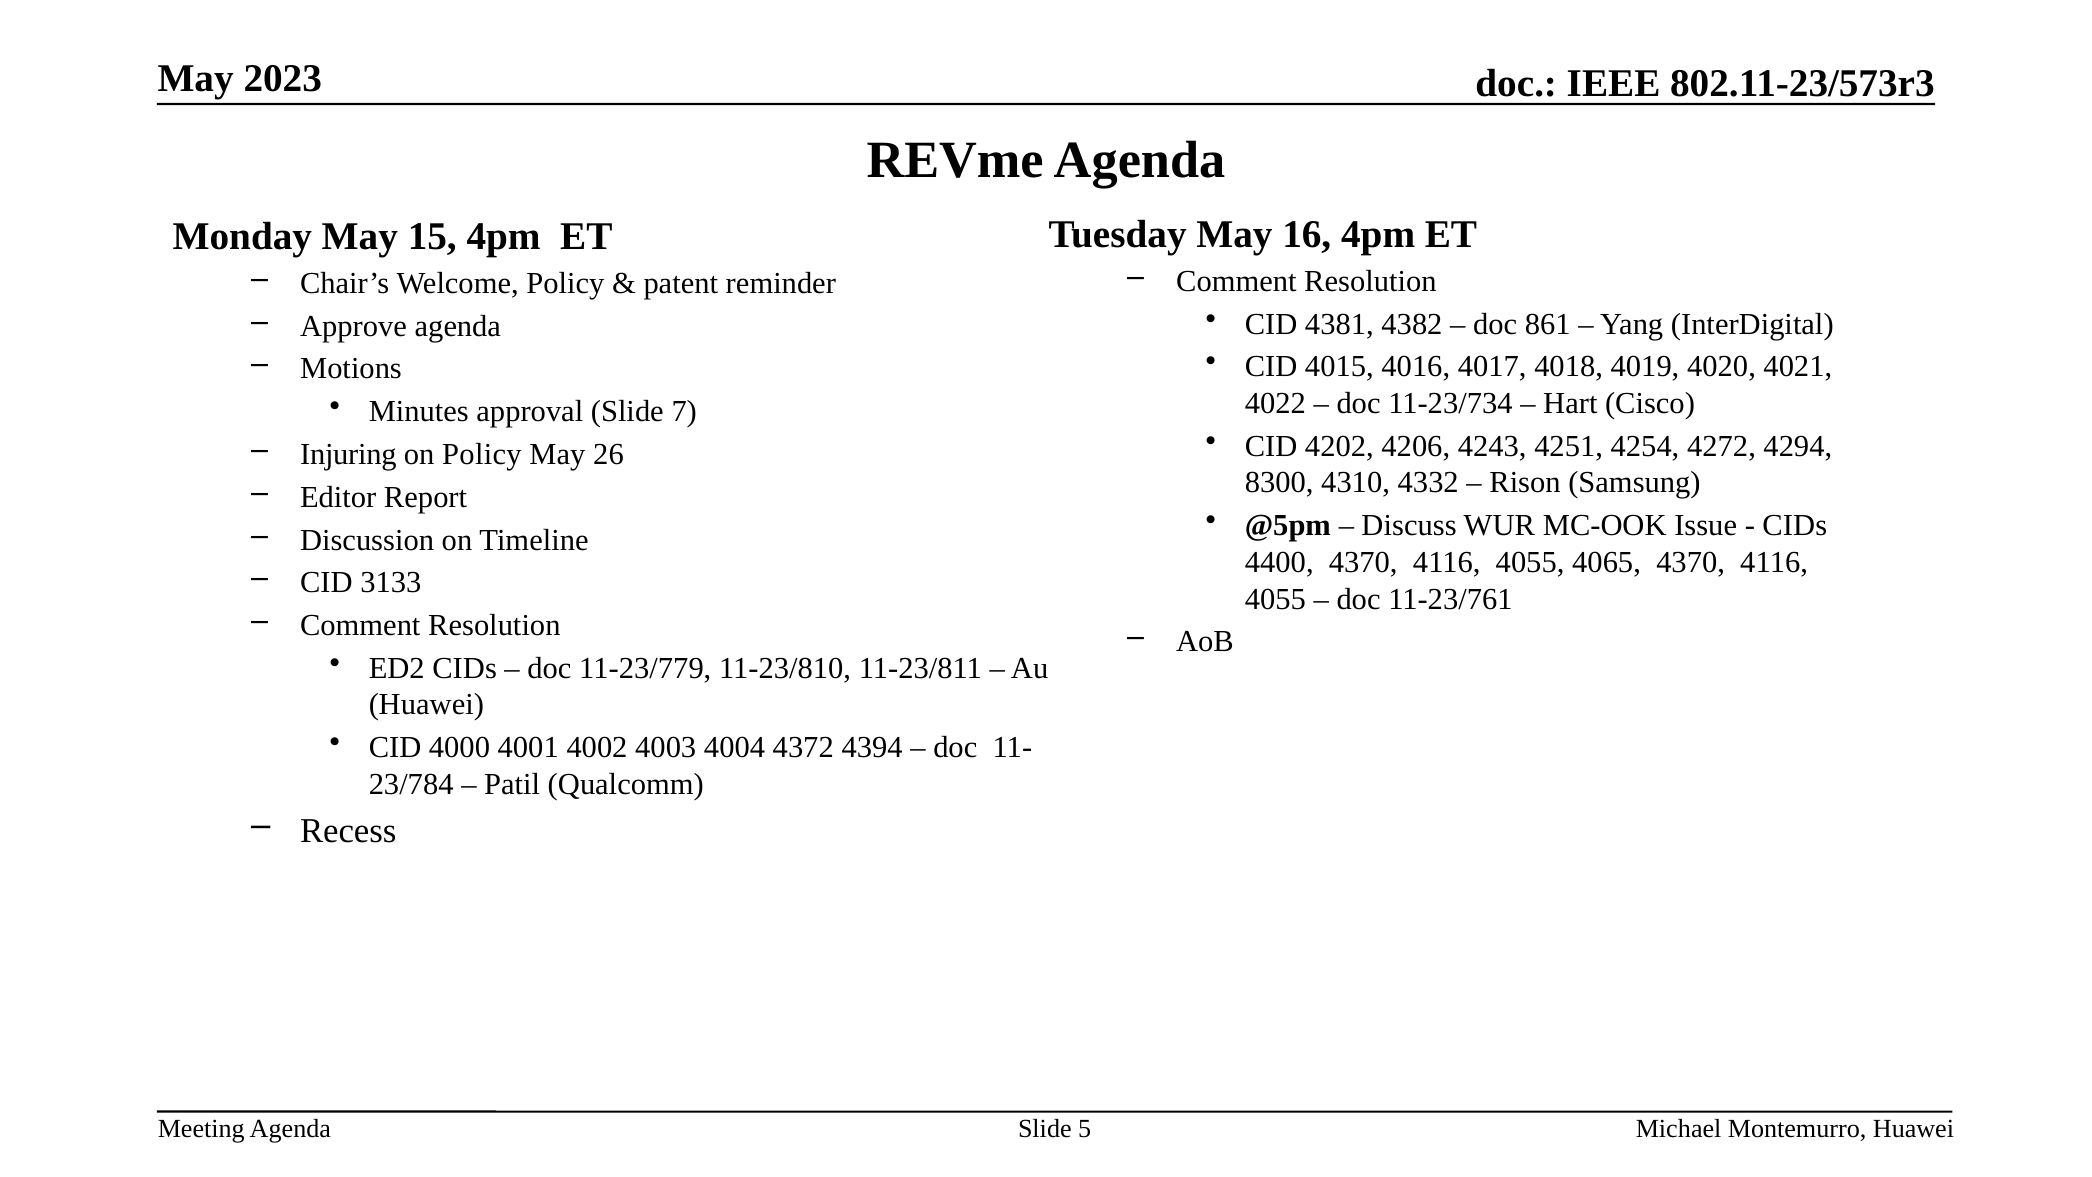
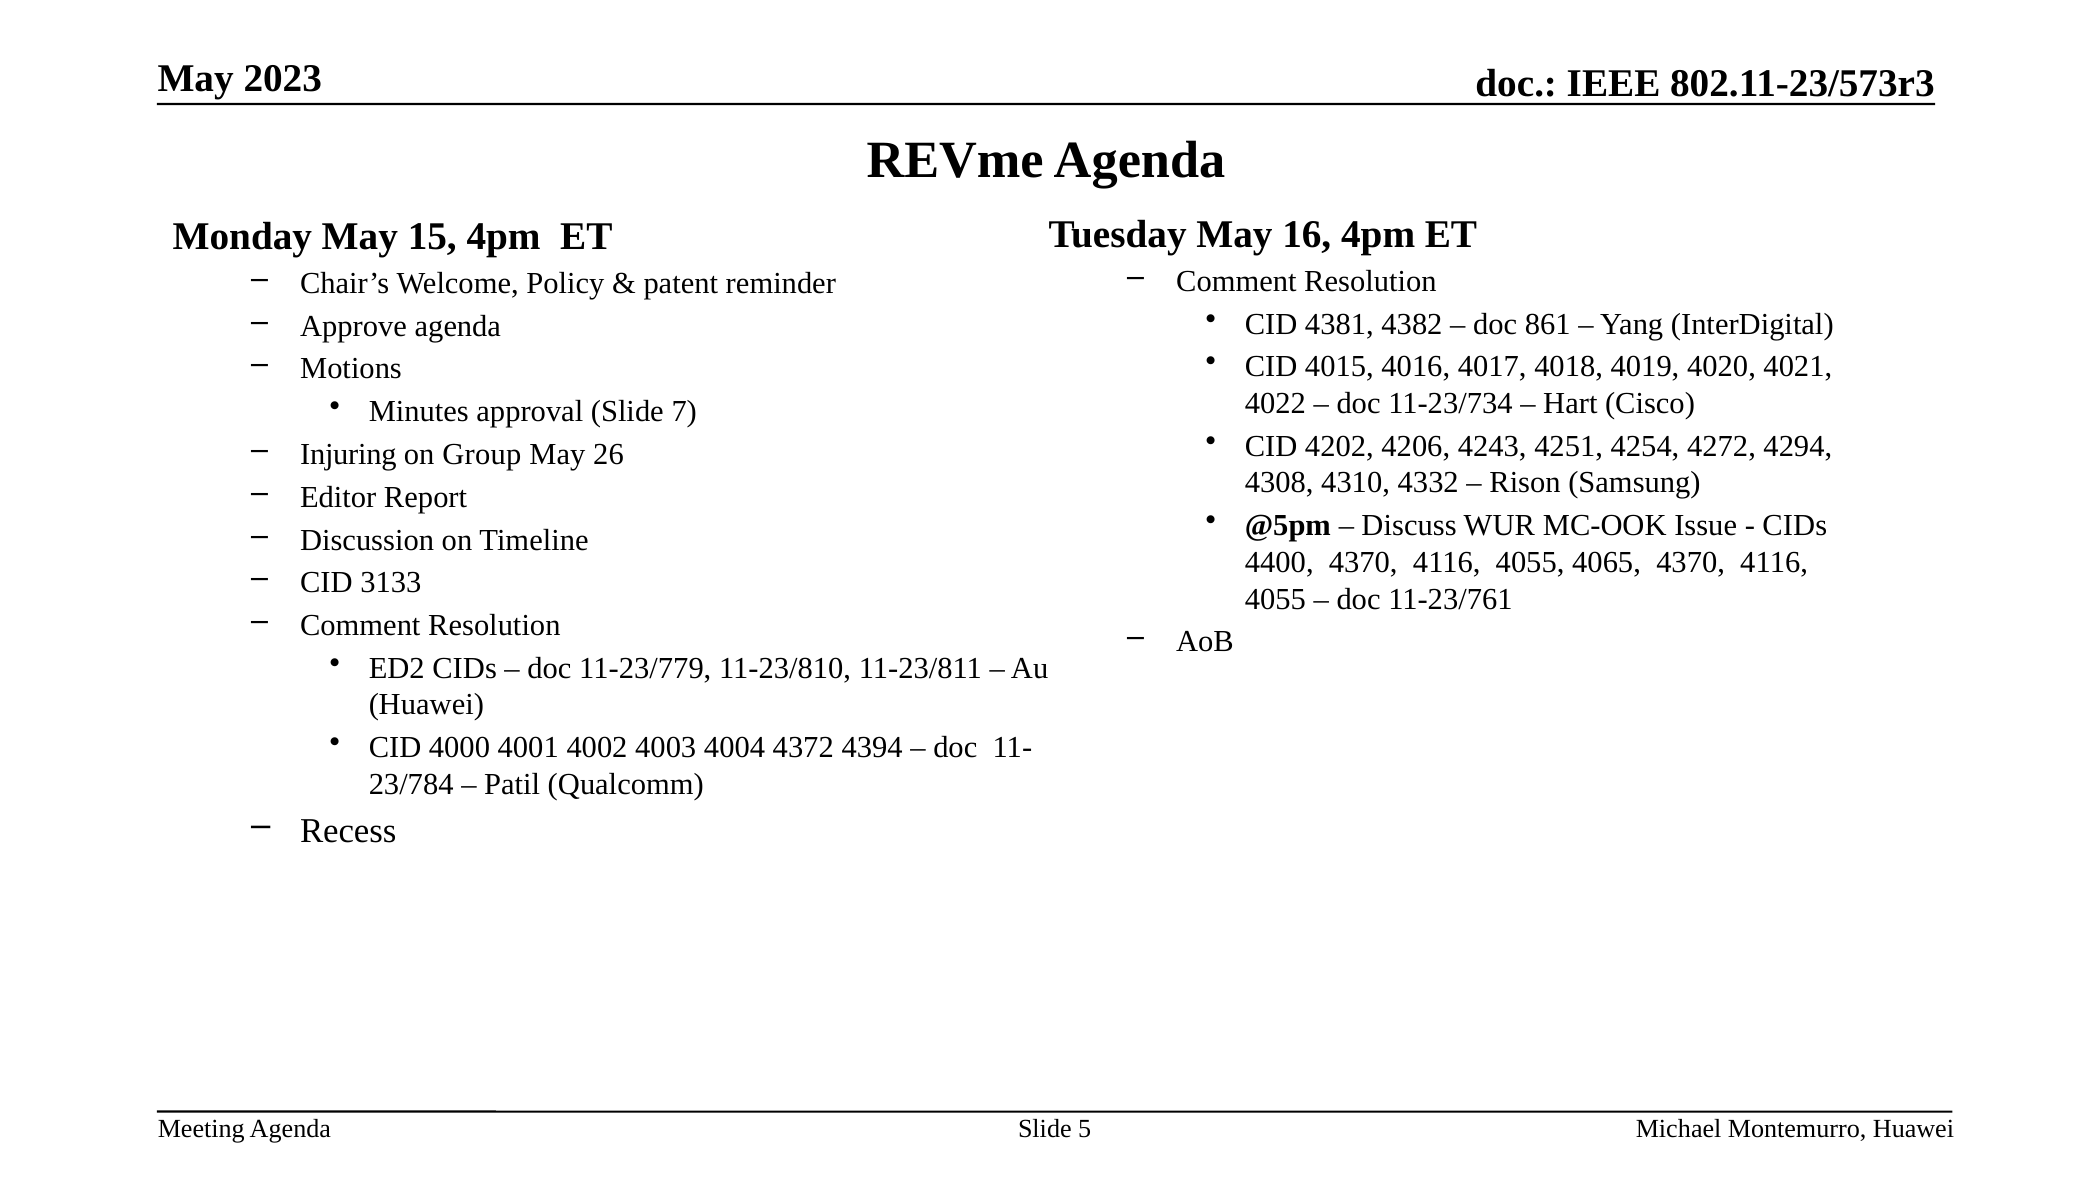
on Policy: Policy -> Group
8300: 8300 -> 4308
